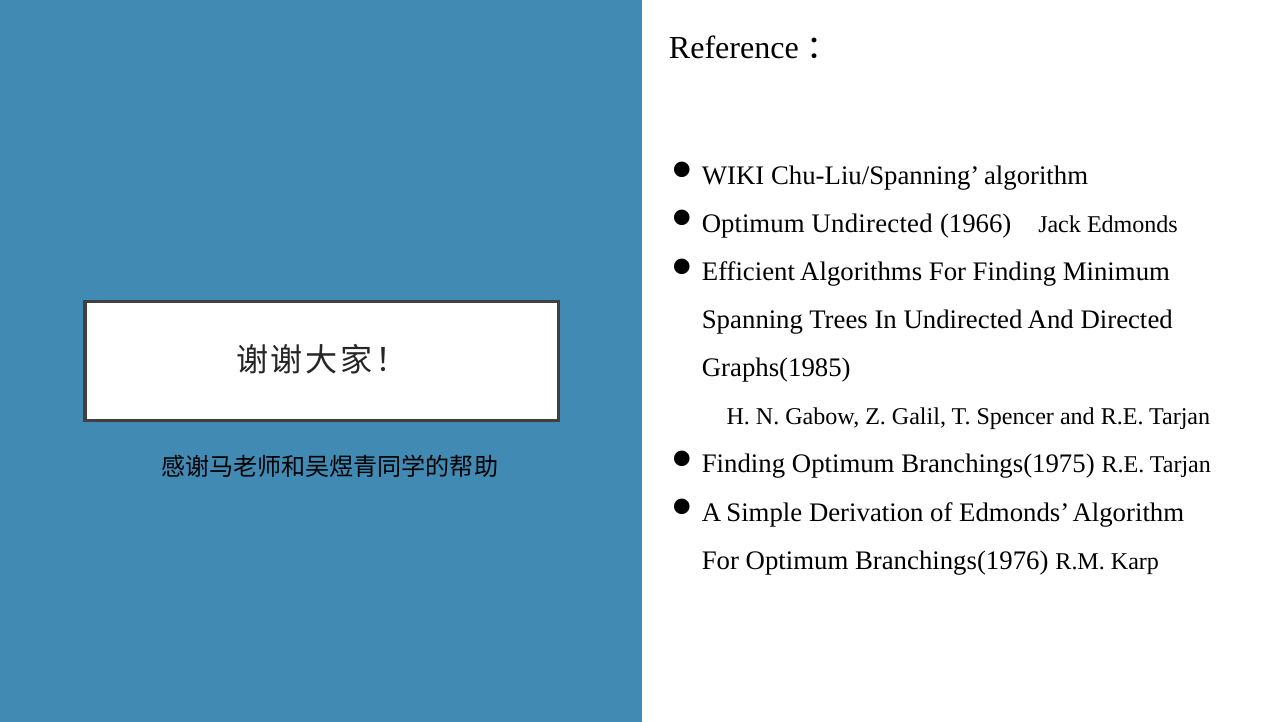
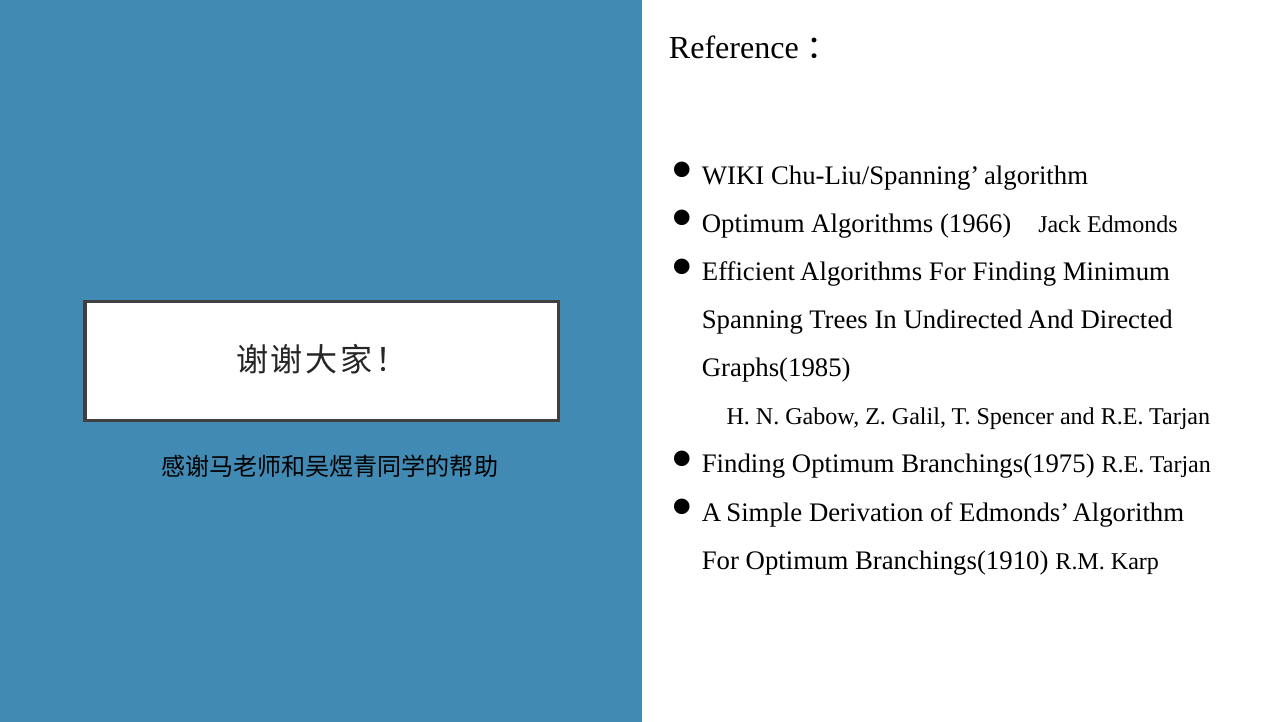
Undirected at (872, 223): Undirected -> Algorithms
Branchings(1976: Branchings(1976 -> Branchings(1910
